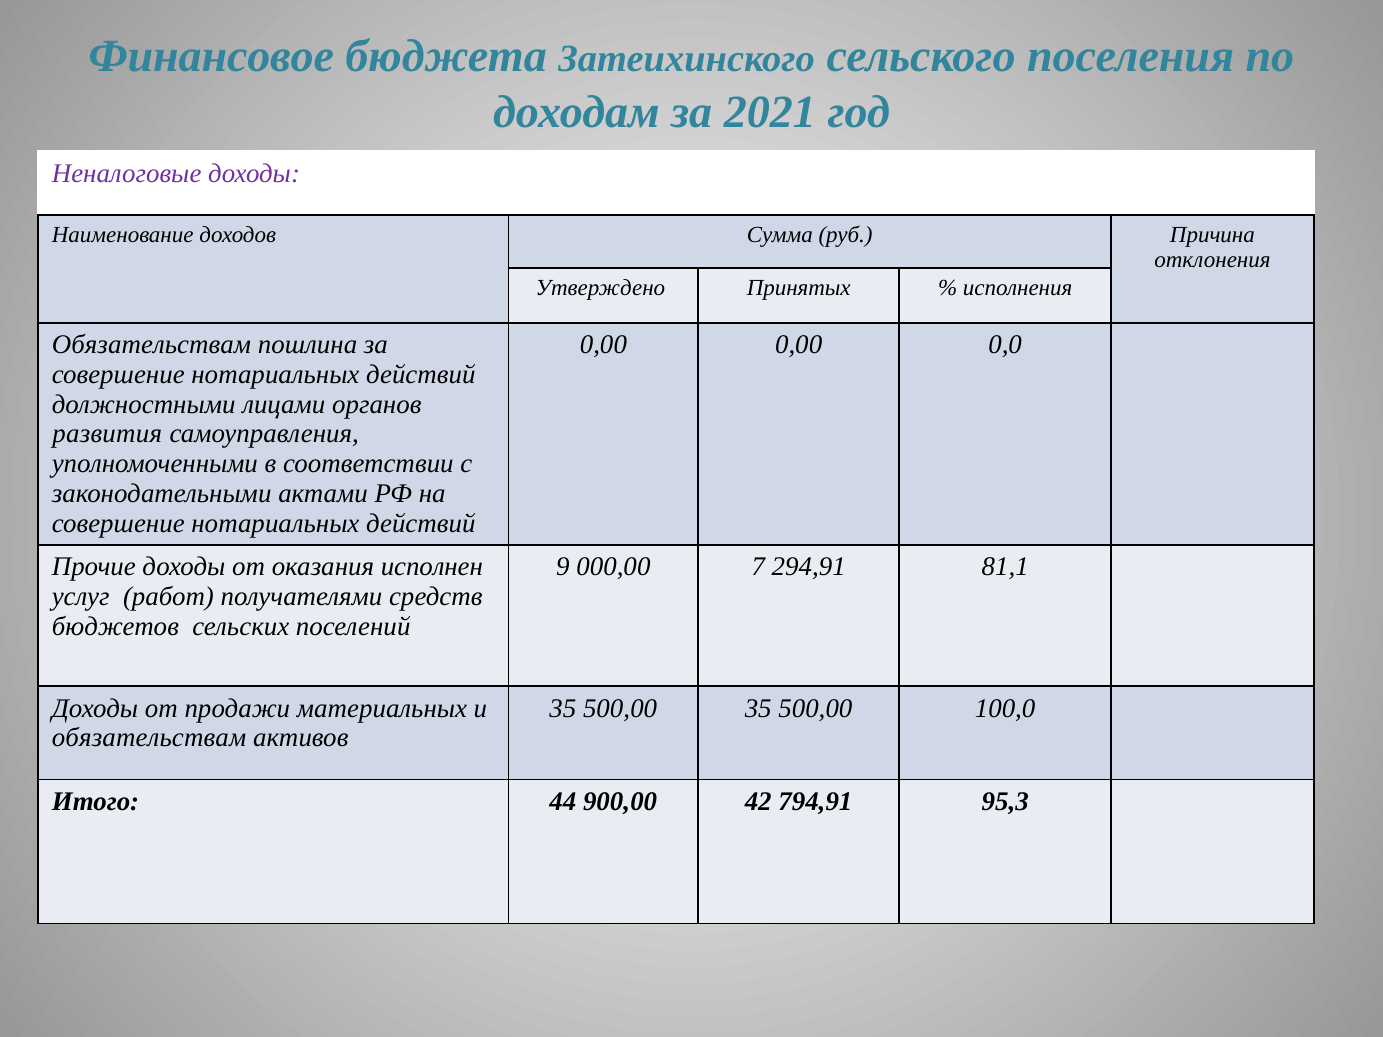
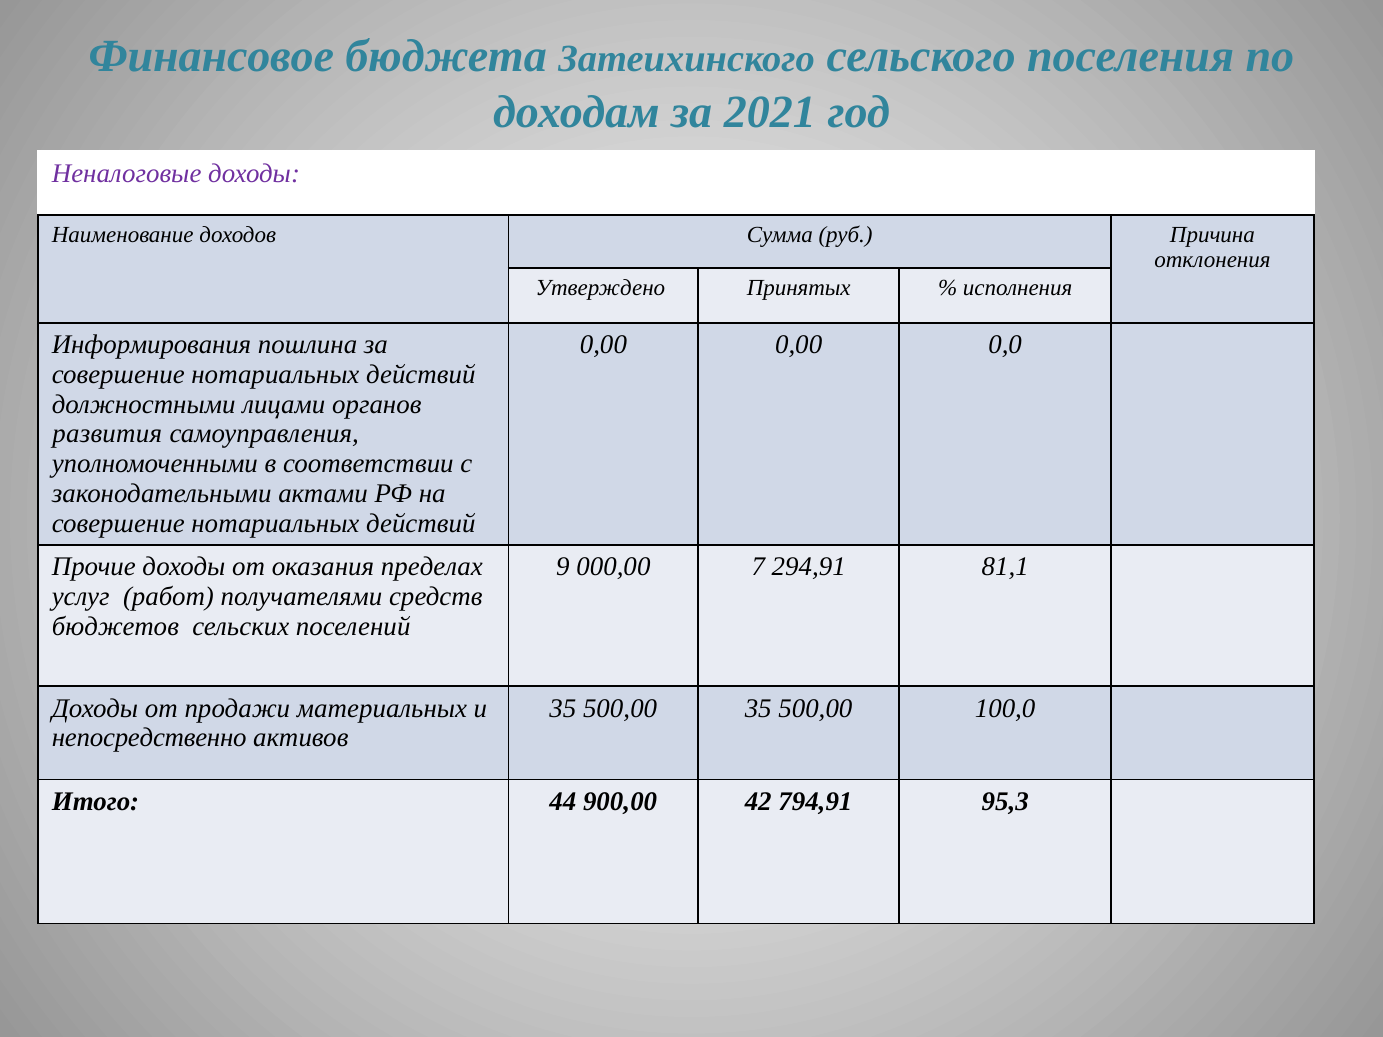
Обязательствам at (151, 345): Обязательствам -> Информирования
исполнен: исполнен -> пределах
обязательствам at (149, 738): обязательствам -> непосредственно
